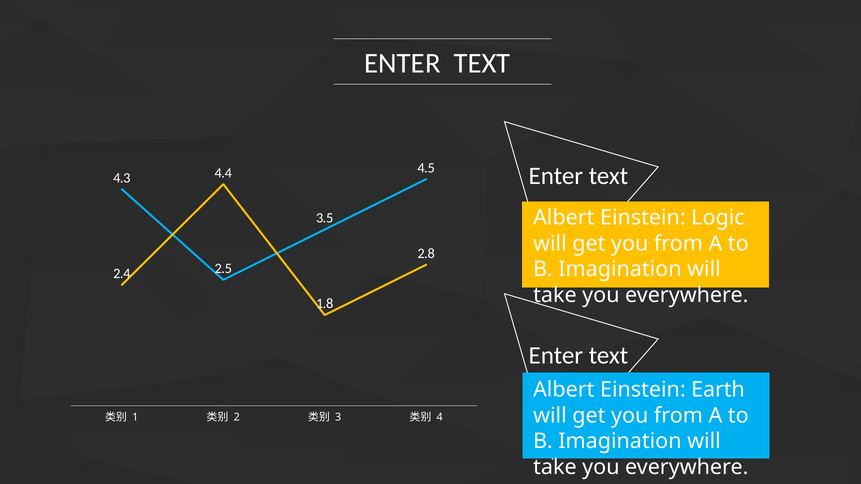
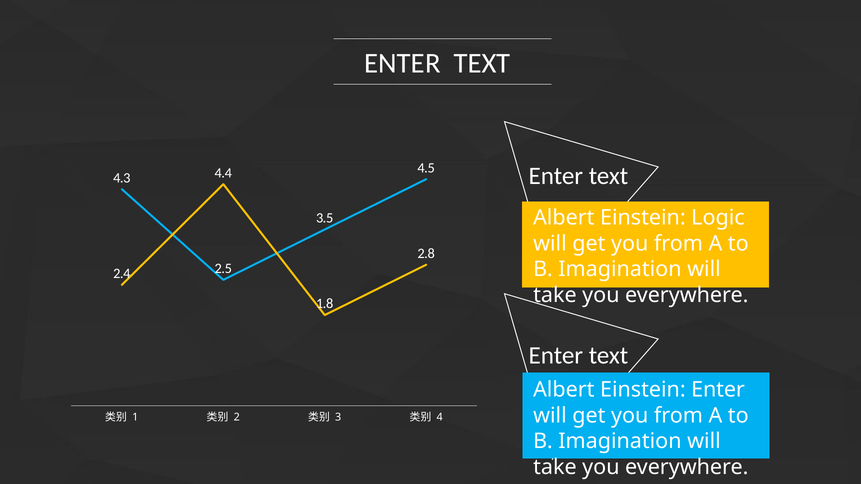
Einstein Earth: Earth -> Enter
